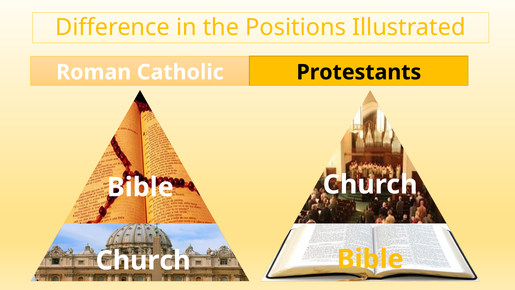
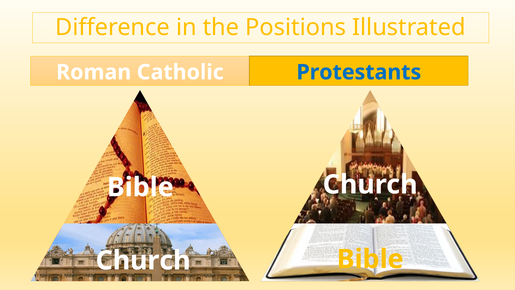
Protestants colour: black -> blue
